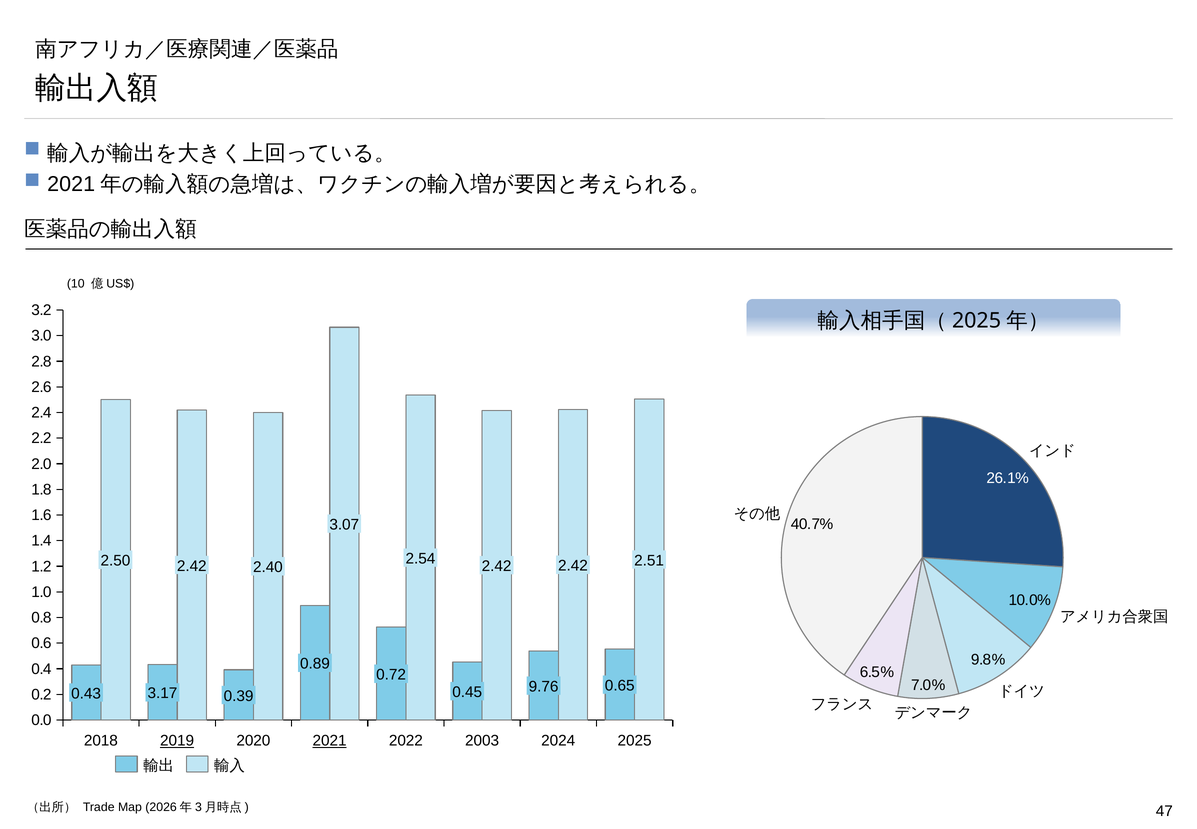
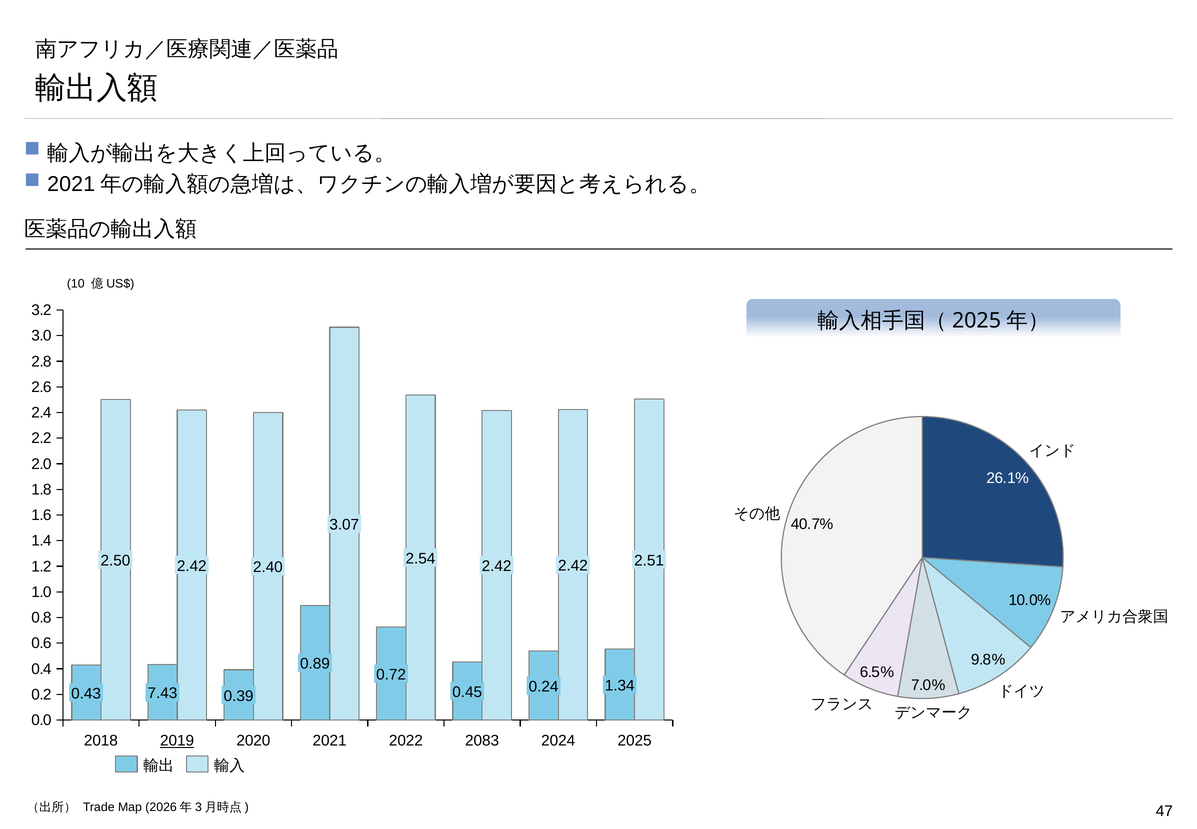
0.65: 0.65 -> 1.34
9.76: 9.76 -> 0.24
3.17: 3.17 -> 7.43
2021 underline: present -> none
2003: 2003 -> 2083
